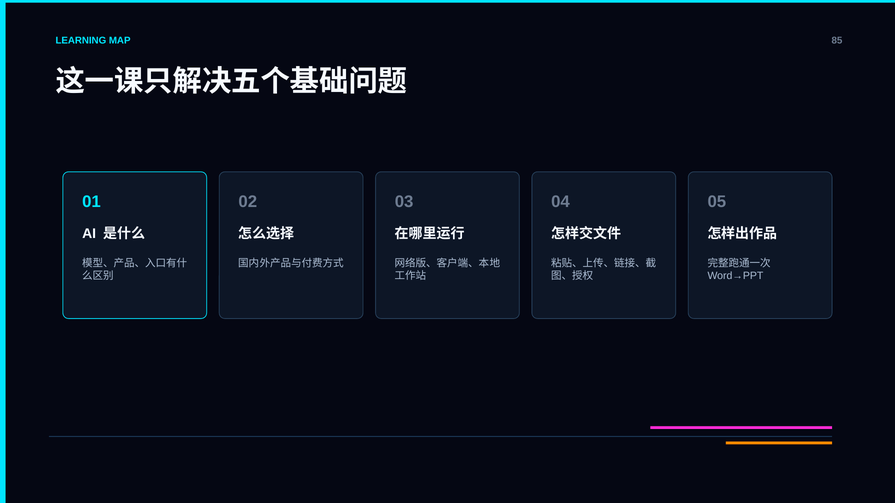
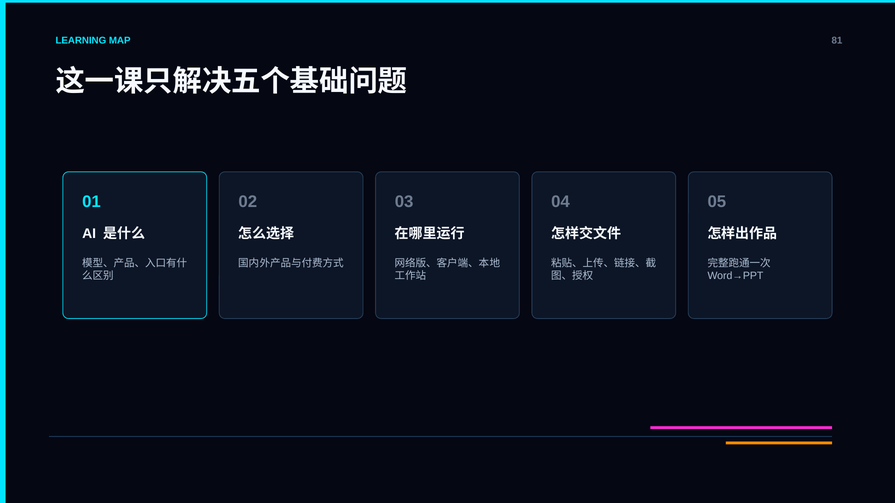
85: 85 -> 81
